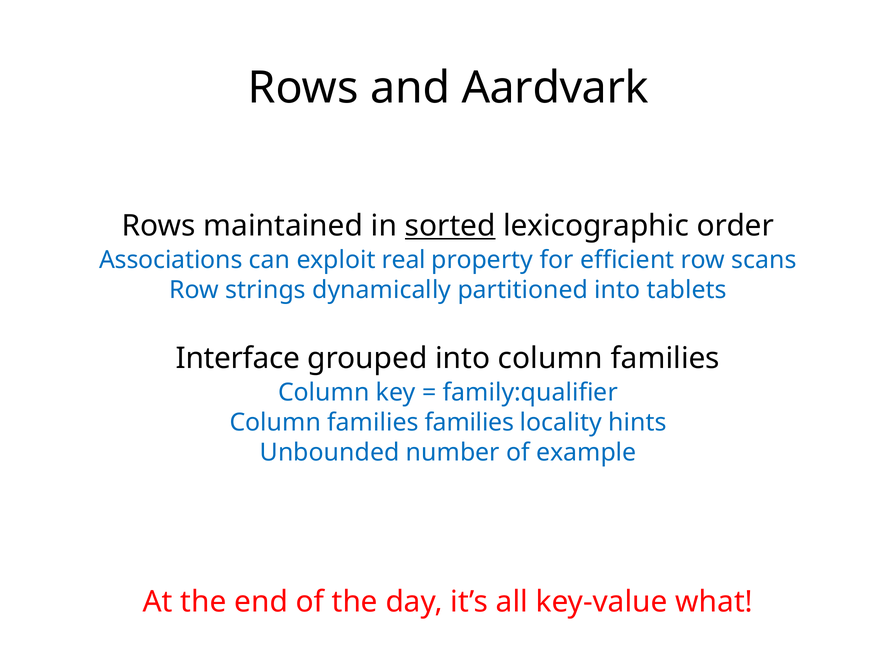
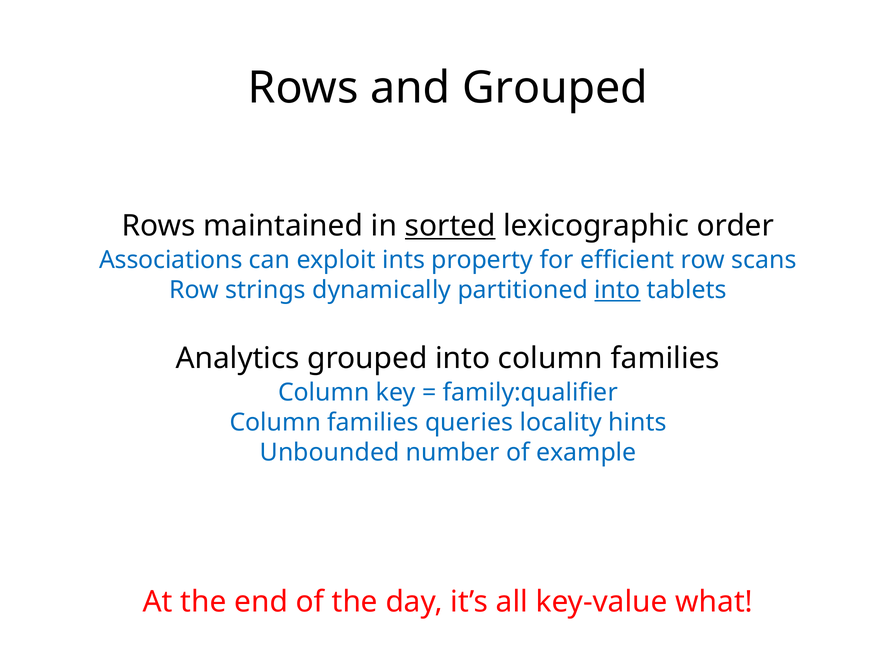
and Aardvark: Aardvark -> Grouped
real: real -> ints
into at (617, 290) underline: none -> present
Interface: Interface -> Analytics
families families: families -> queries
